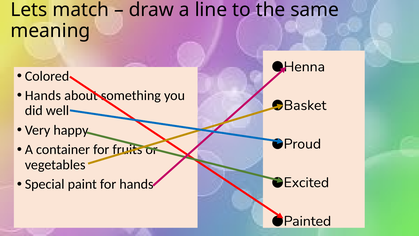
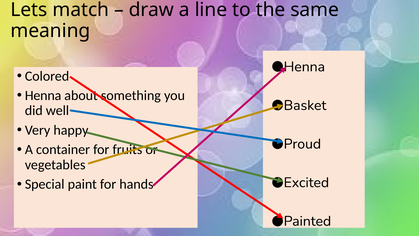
Hands at (43, 95): Hands -> Henna
